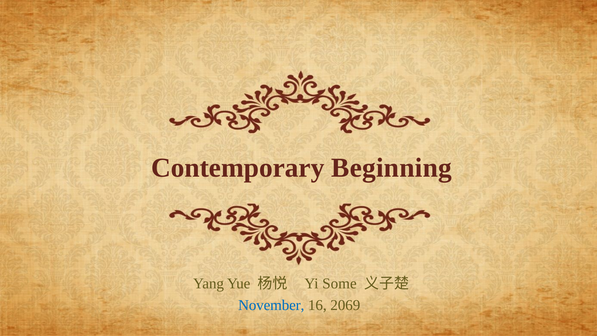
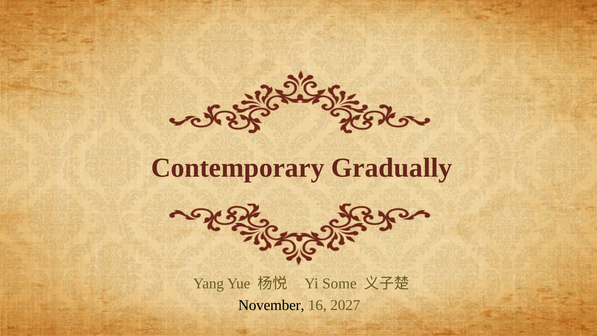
Beginning: Beginning -> Gradually
November colour: blue -> black
2069: 2069 -> 2027
